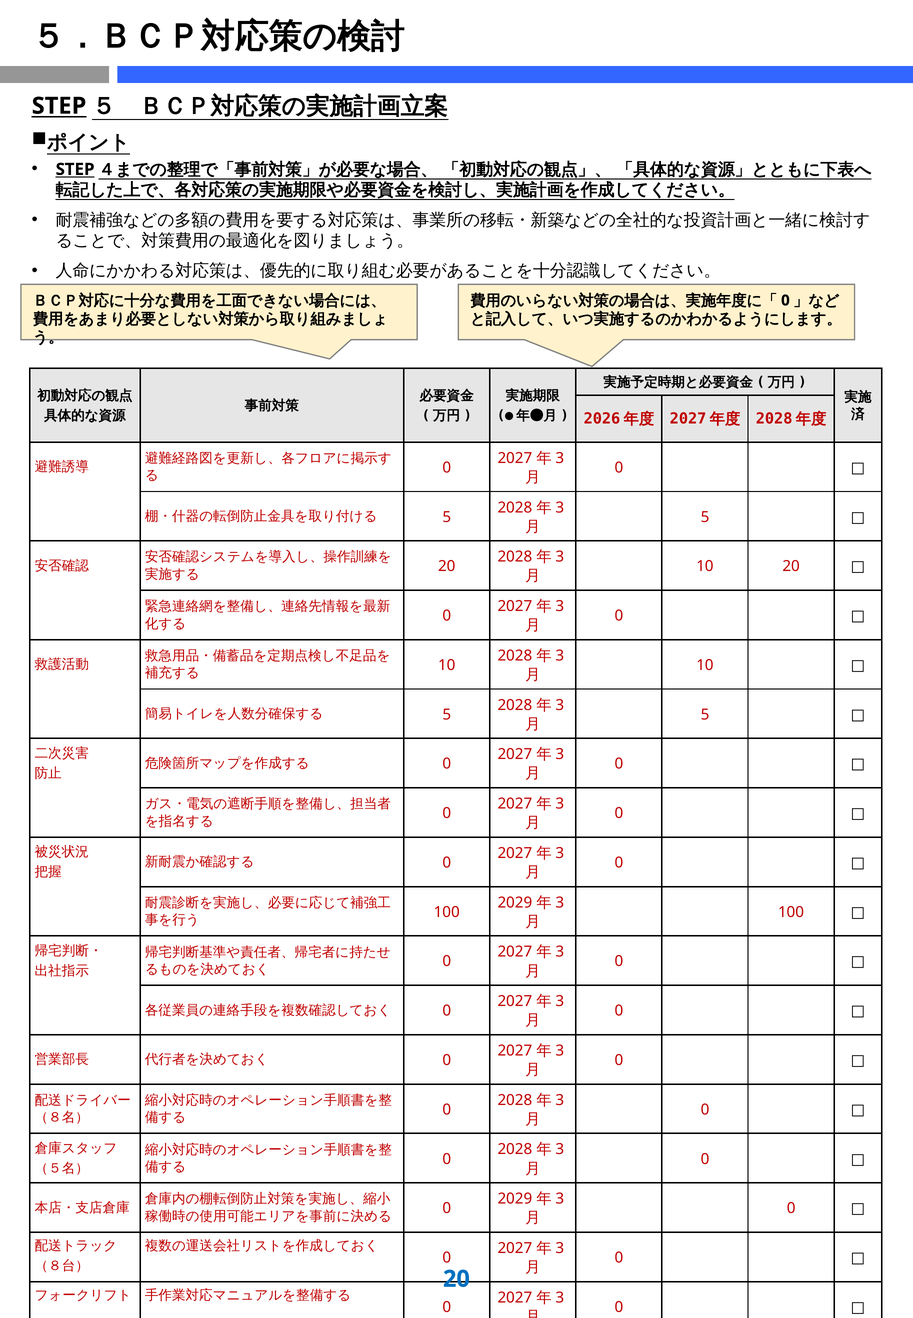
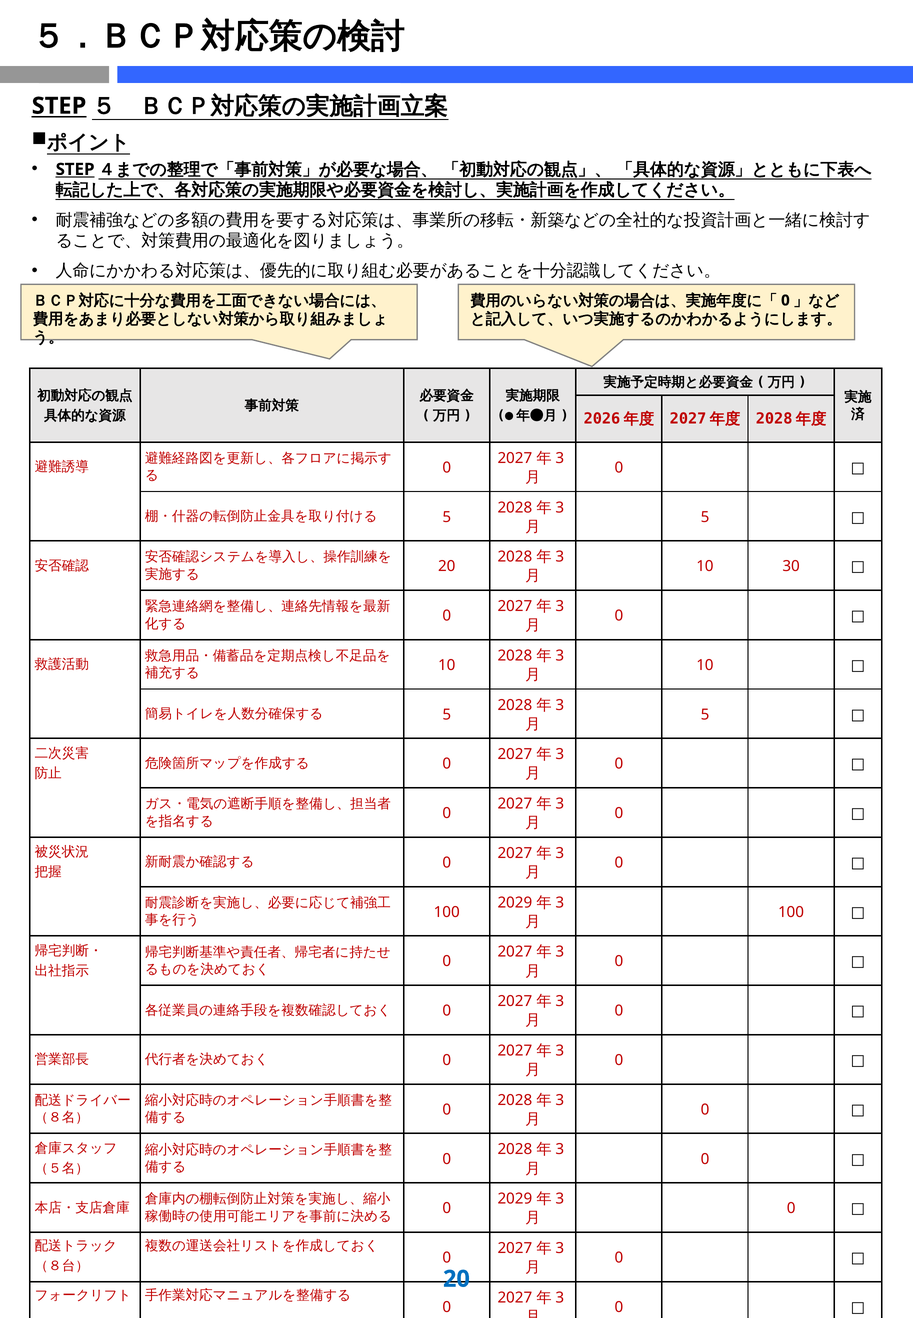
10 20: 20 -> 30
